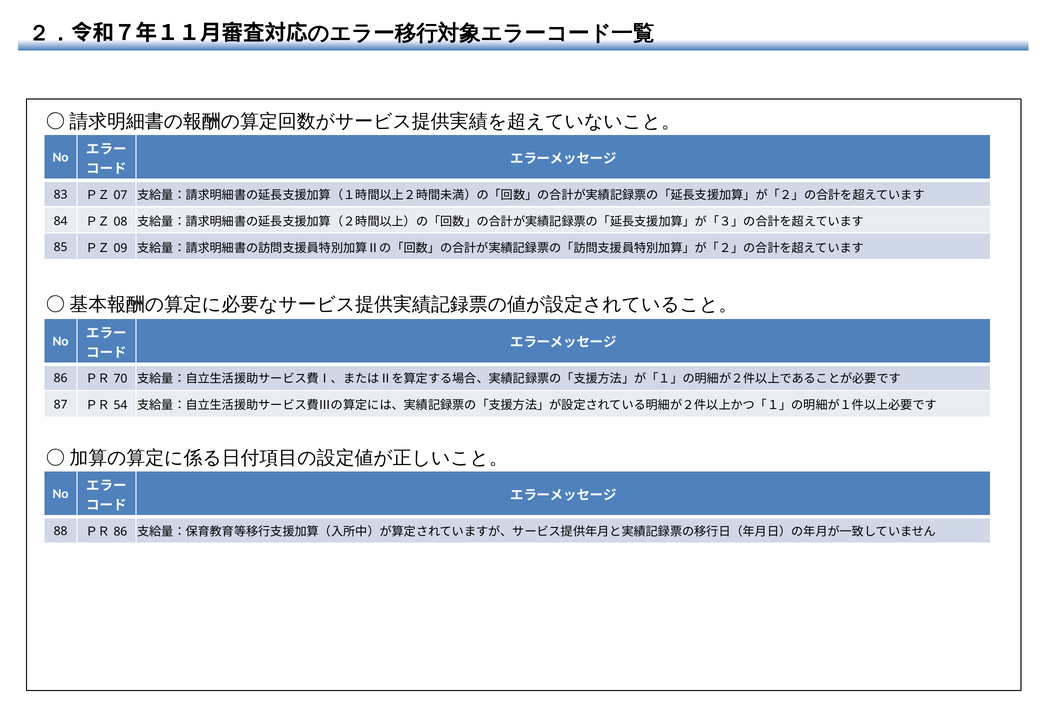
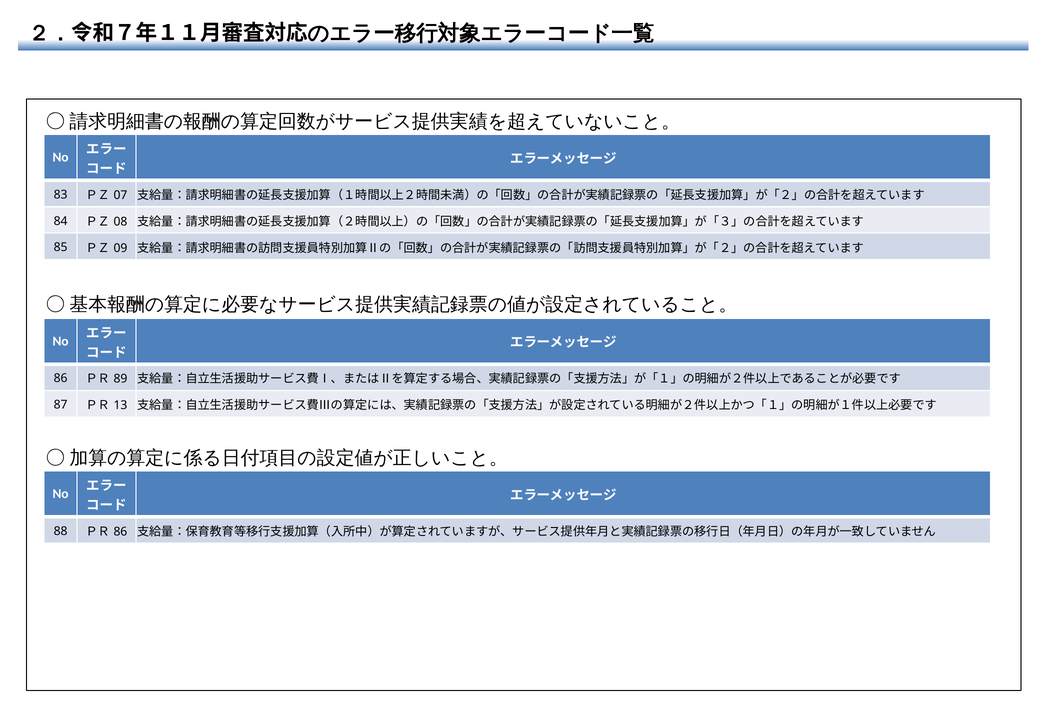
70: 70 -> 89
54: 54 -> 13
